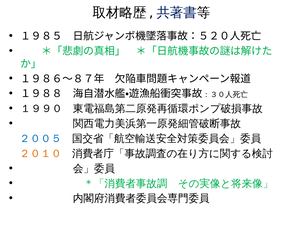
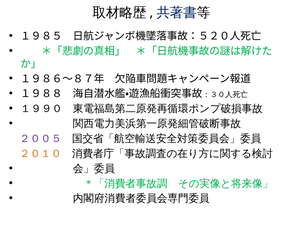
２００５ colour: blue -> purple
